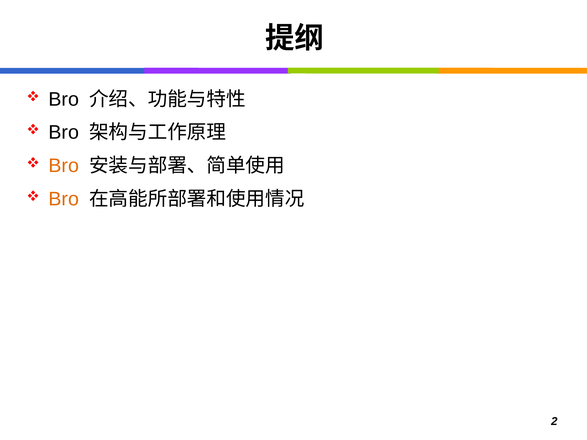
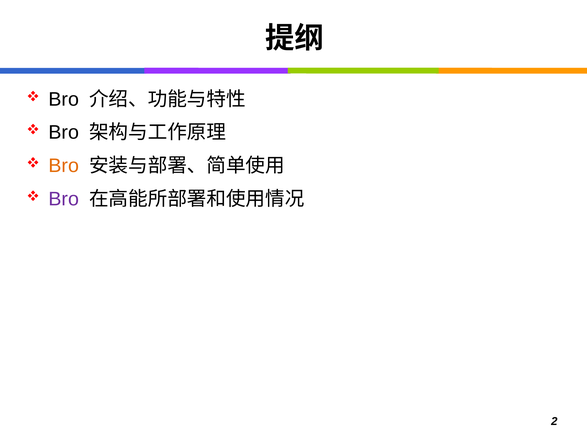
Bro at (64, 199) colour: orange -> purple
